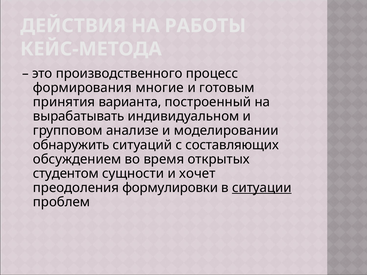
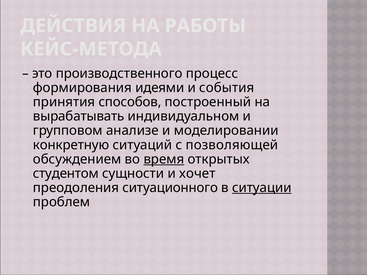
многие: многие -> идеями
готовым: готовым -> события
варианта: варианта -> способов
обнаружить: обнаружить -> конкретную
составляющих: составляющих -> позволяющей
время underline: none -> present
формулировки: формулировки -> ситуационного
